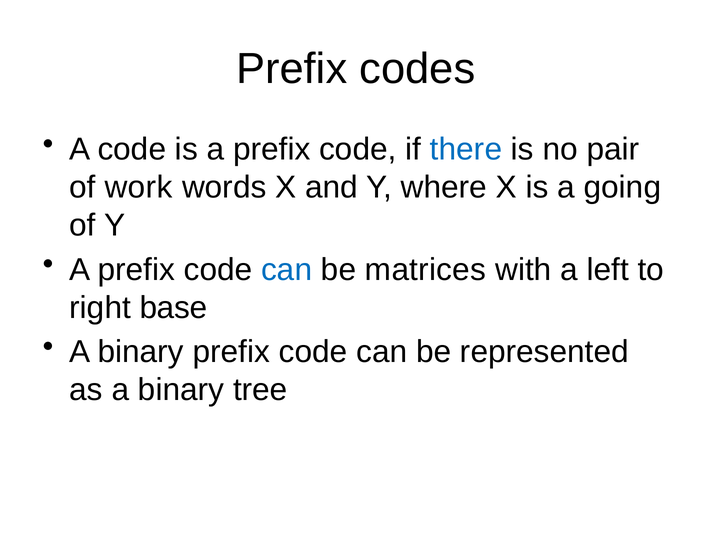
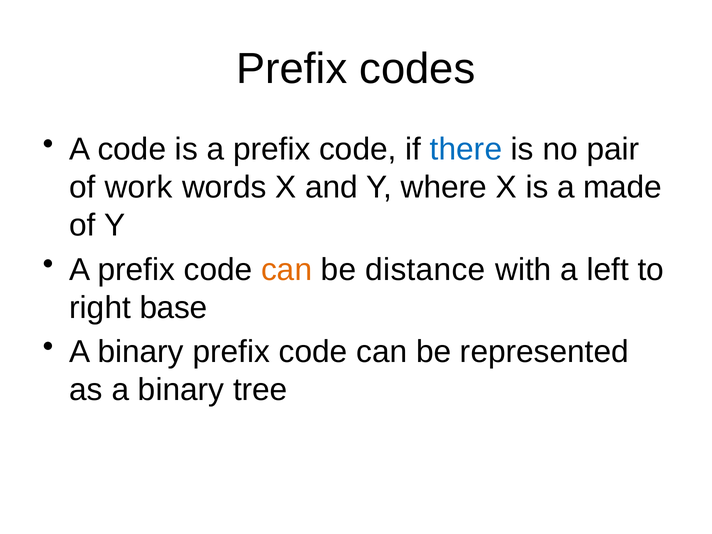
going: going -> made
can at (287, 270) colour: blue -> orange
matrices: matrices -> distance
